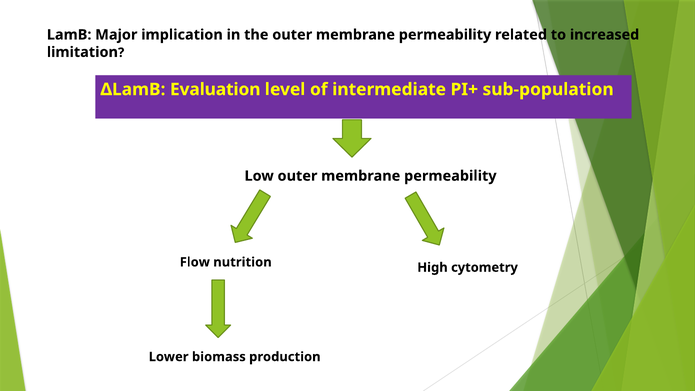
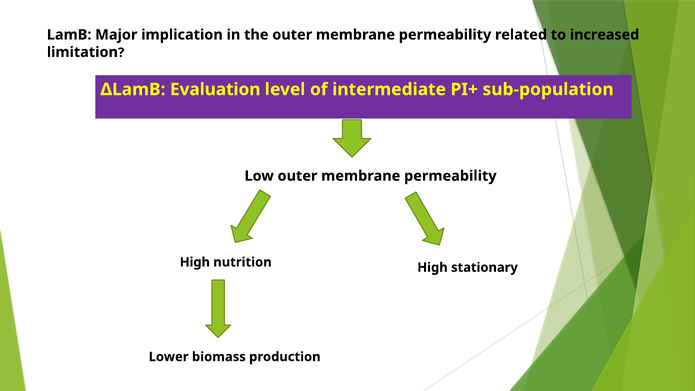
Flow at (195, 262): Flow -> High
cytometry: cytometry -> stationary
